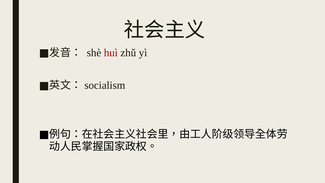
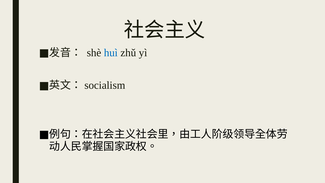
huì colour: red -> blue
